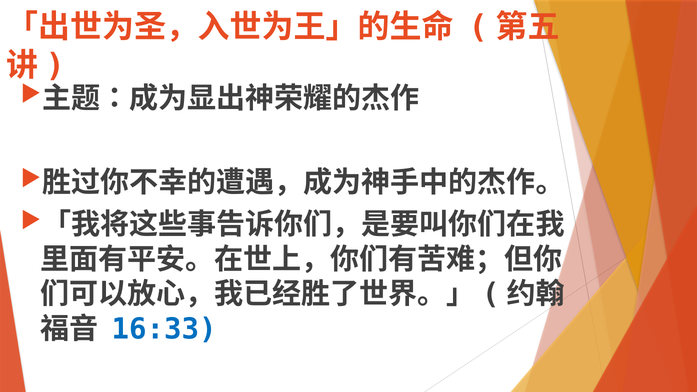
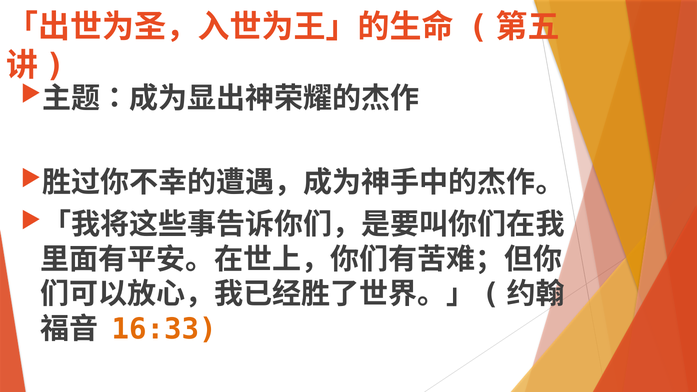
16:33 colour: blue -> orange
